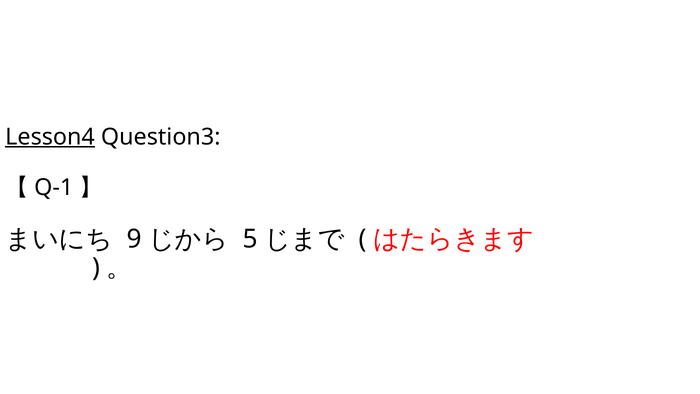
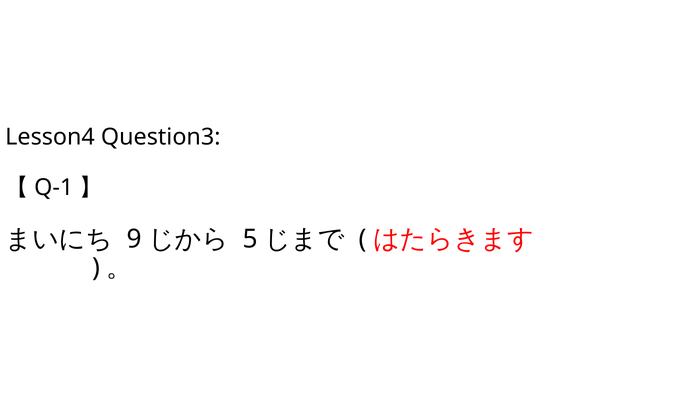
Lesson4 underline: present -> none
